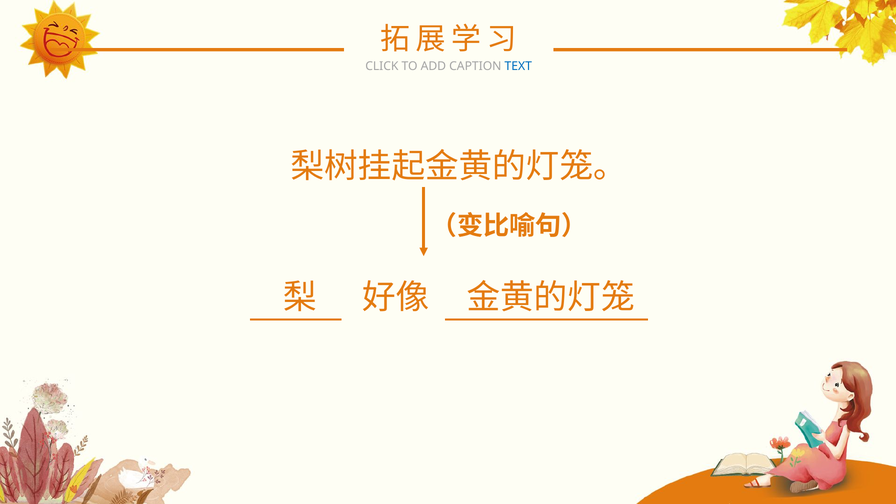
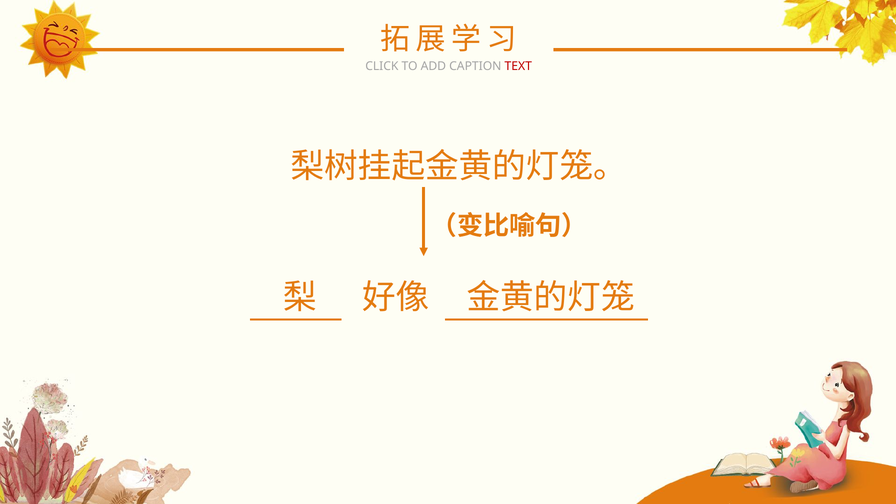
TEXT colour: blue -> red
